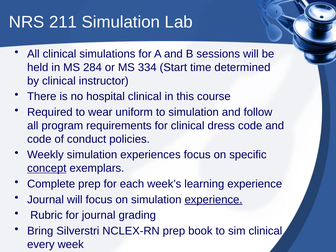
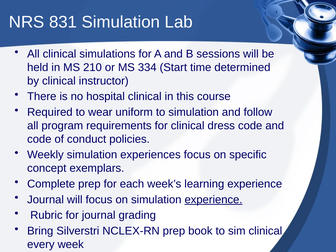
211: 211 -> 831
284: 284 -> 210
concept underline: present -> none
